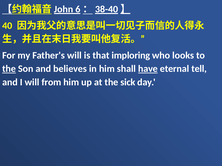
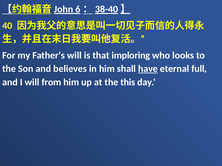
the at (9, 69) underline: present -> none
tell: tell -> full
sick: sick -> this
